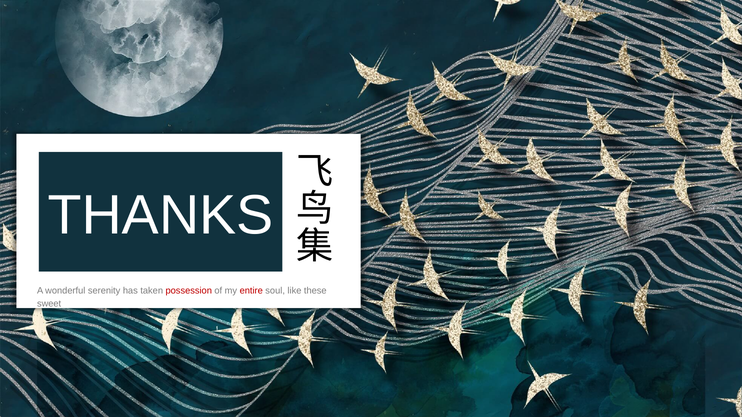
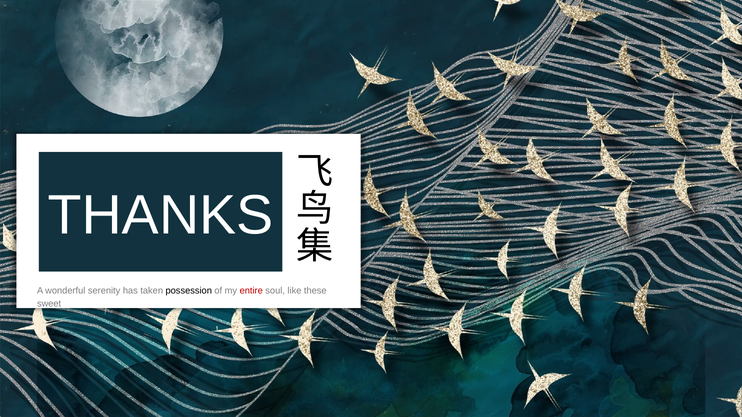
possession colour: red -> black
